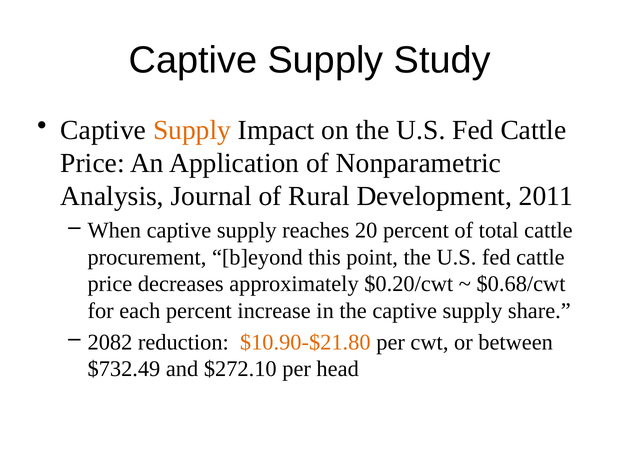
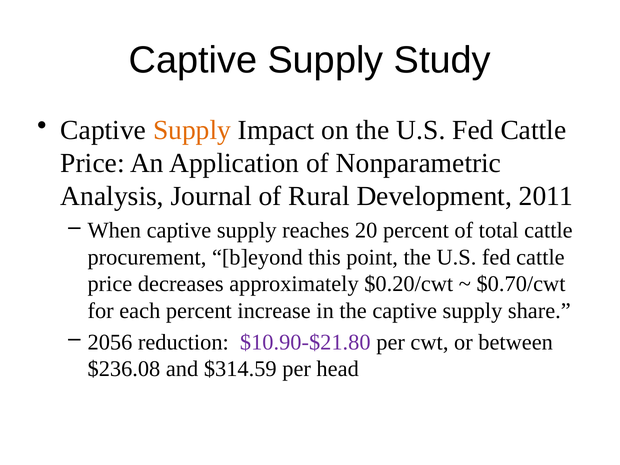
$0.68/cwt: $0.68/cwt -> $0.70/cwt
2082: 2082 -> 2056
$10.90-$21.80 colour: orange -> purple
$732.49: $732.49 -> $236.08
$272.10: $272.10 -> $314.59
